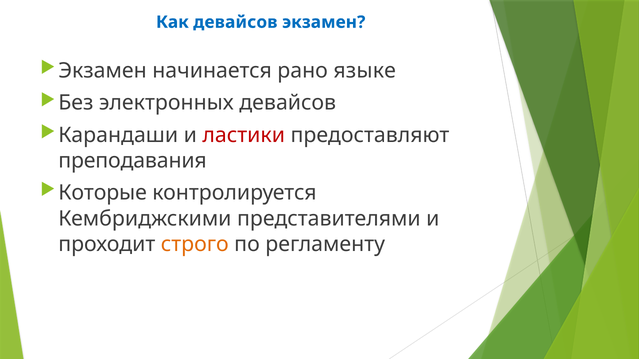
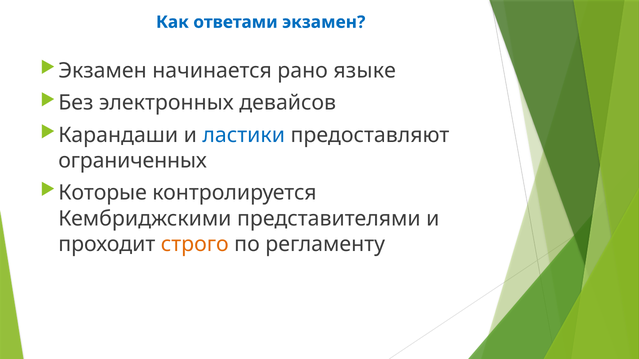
Как девайсов: девайсов -> ответами
ластики colour: red -> blue
преподавания: преподавания -> ограниченных
